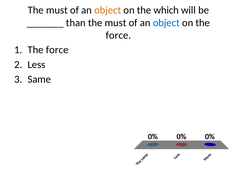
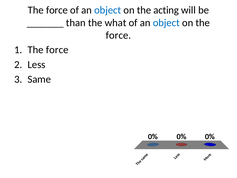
must at (57, 10): must -> force
object at (108, 10) colour: orange -> blue
which: which -> acting
than the must: must -> what
